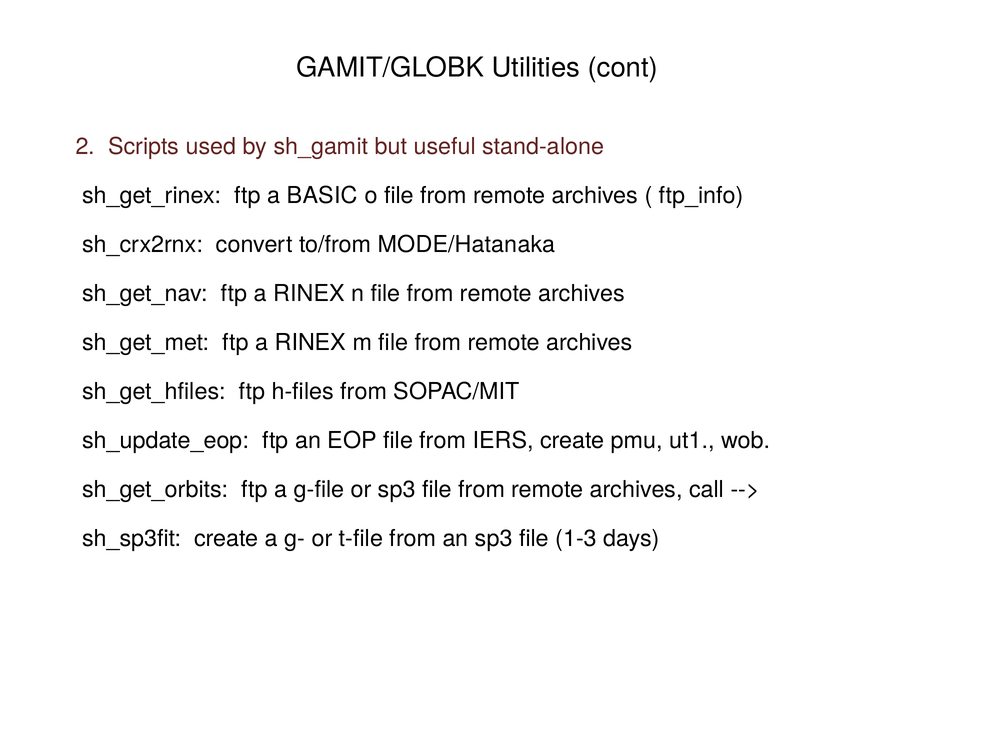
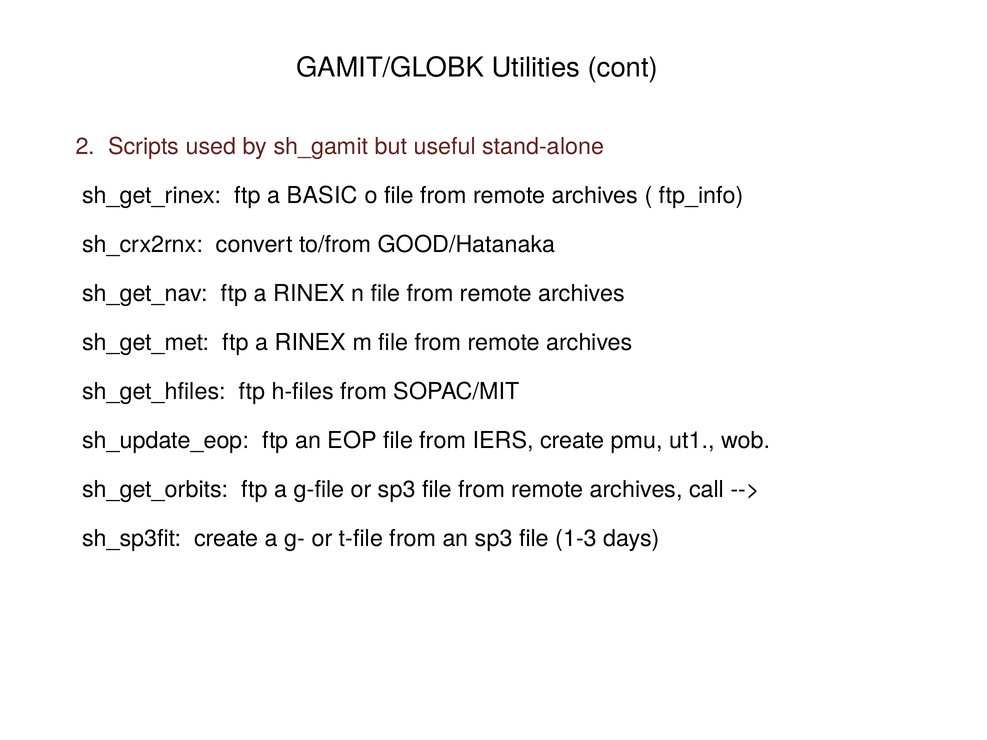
MODE/Hatanaka: MODE/Hatanaka -> GOOD/Hatanaka
